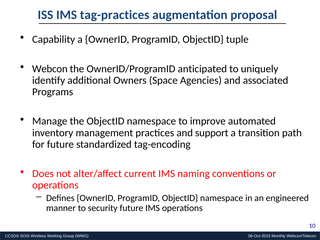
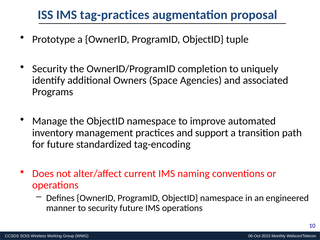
Capability: Capability -> Prototype
Webcon at (50, 69): Webcon -> Security
anticipated: anticipated -> completion
